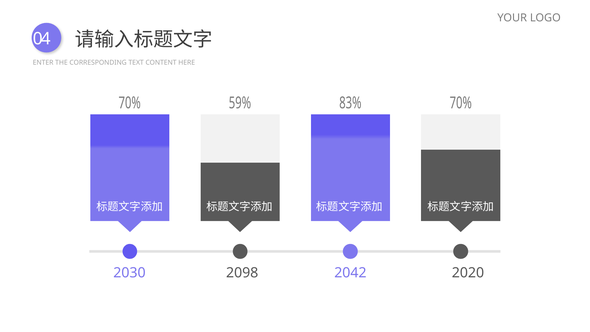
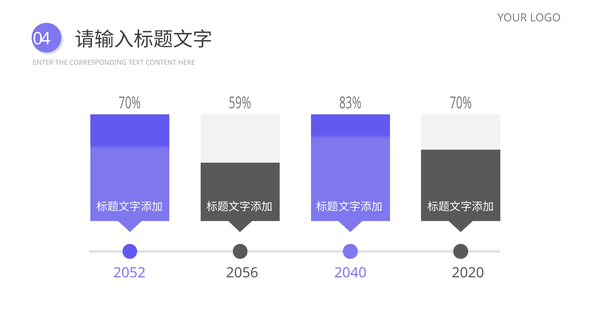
2030: 2030 -> 2052
2098: 2098 -> 2056
2042: 2042 -> 2040
